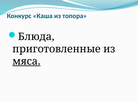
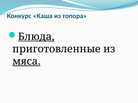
Блюда underline: none -> present
